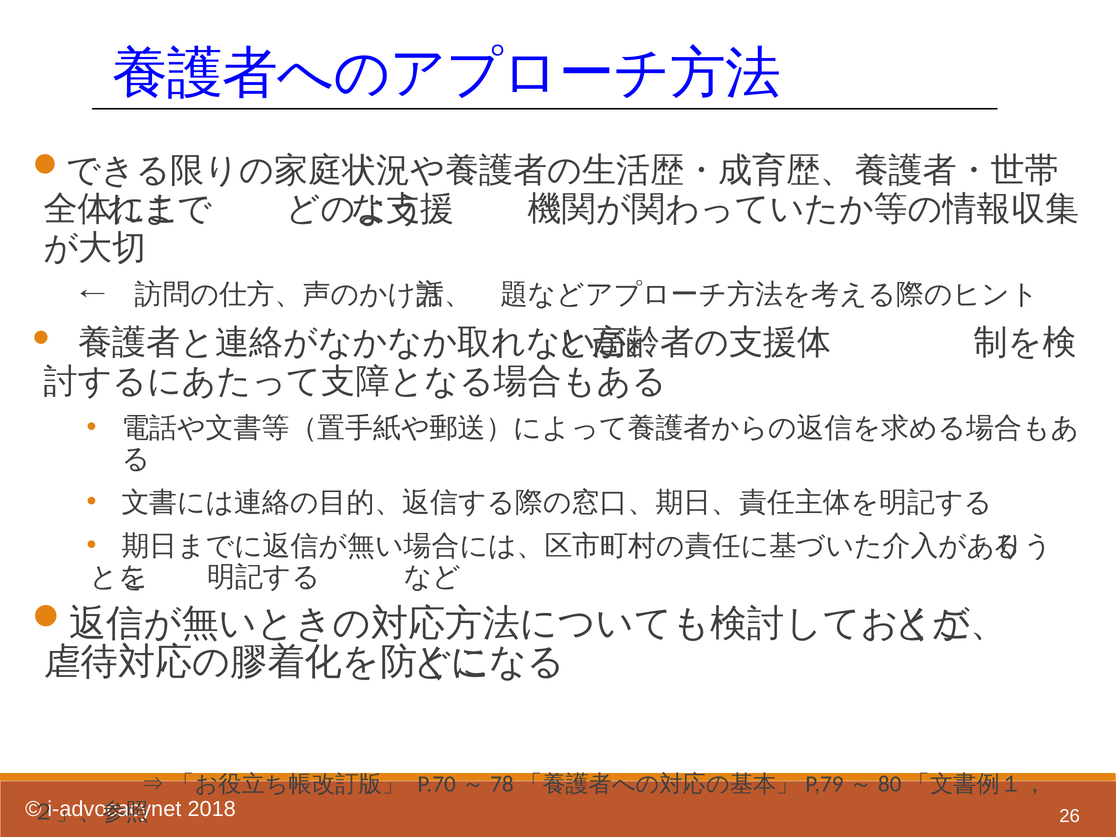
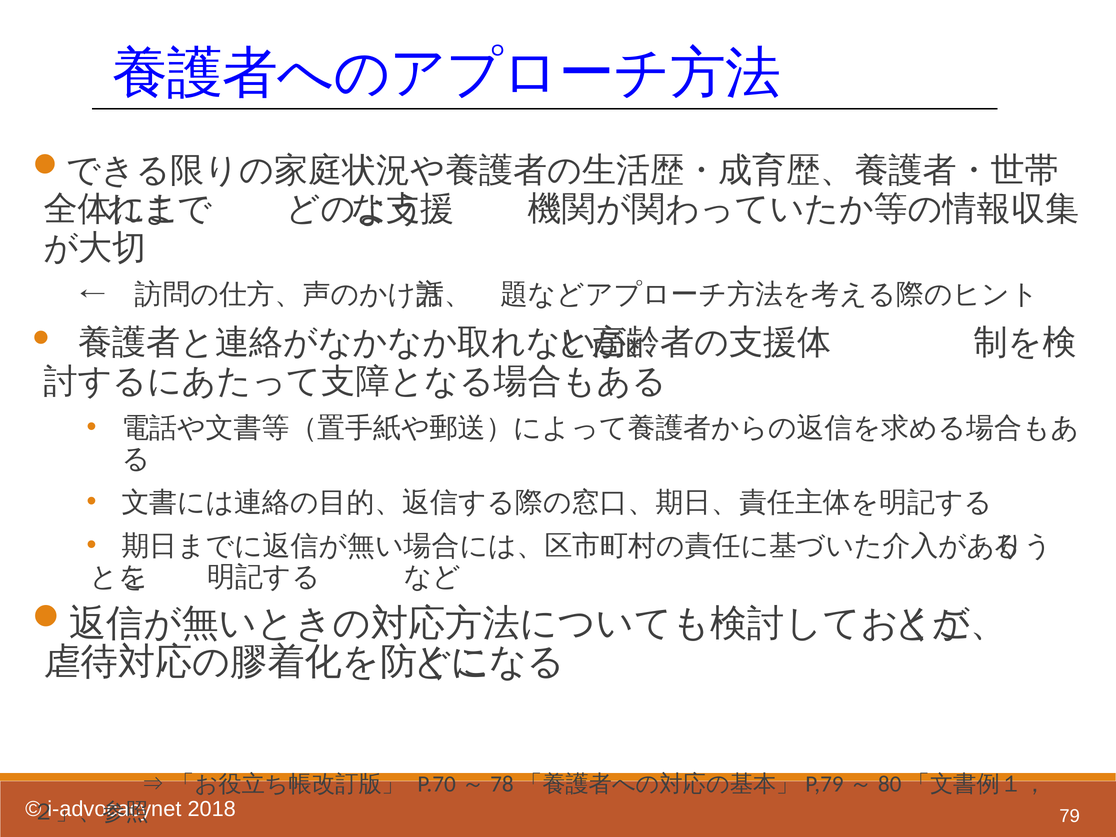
26: 26 -> 79
